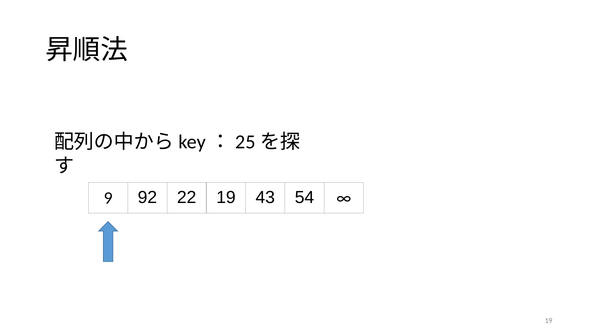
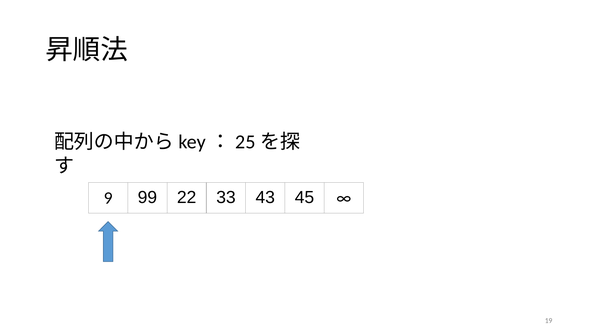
92: 92 -> 99
22 19: 19 -> 33
54: 54 -> 45
